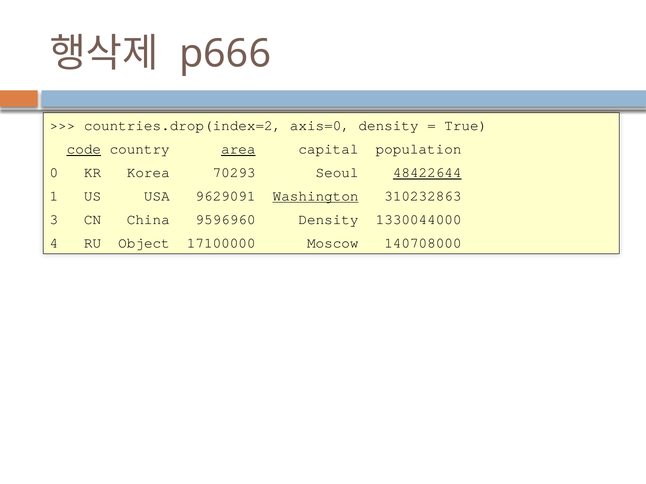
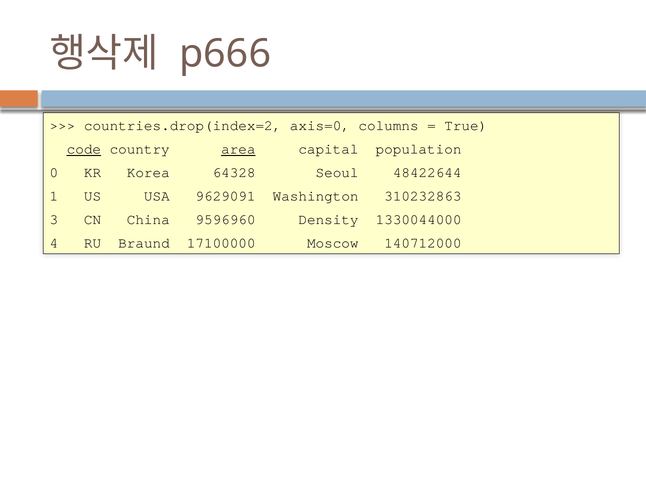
axis=0 density: density -> columns
70293: 70293 -> 64328
48422644 underline: present -> none
Washington underline: present -> none
Object: Object -> Braund
140708000: 140708000 -> 140712000
